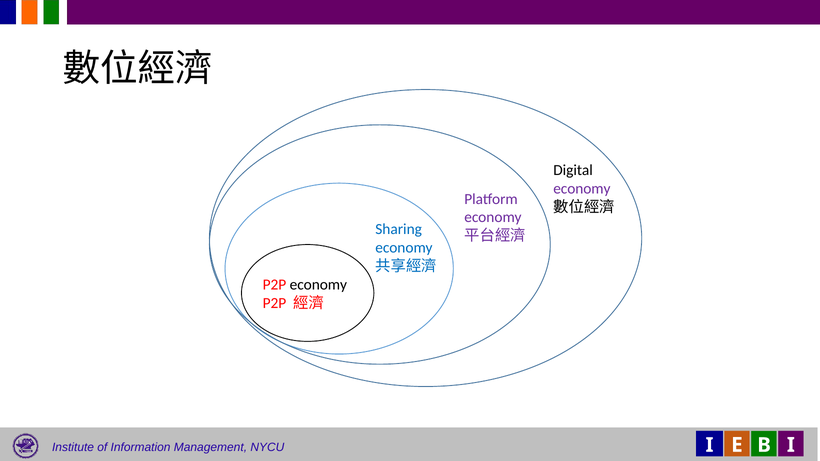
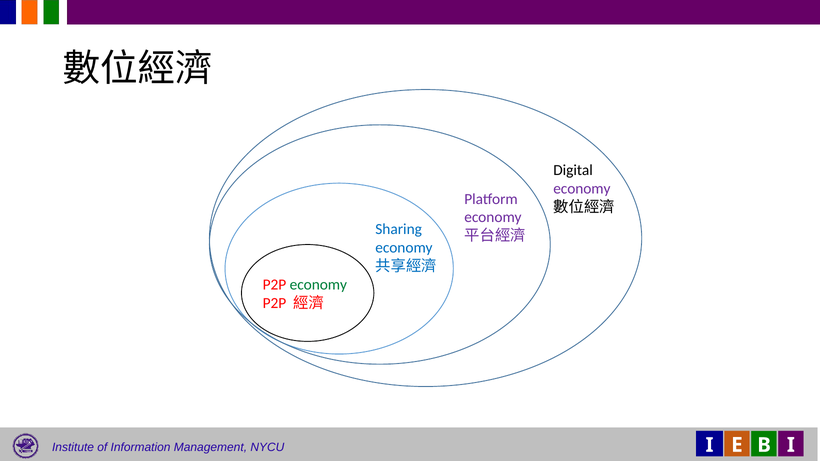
economy at (318, 285) colour: black -> green
